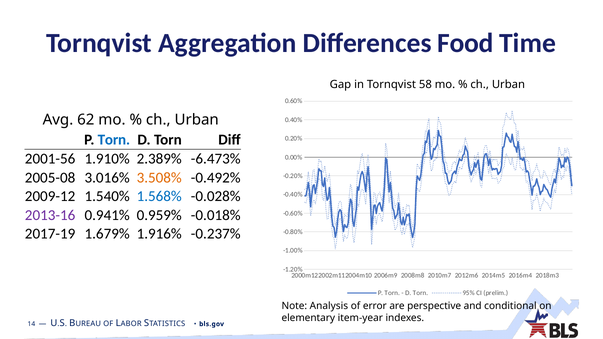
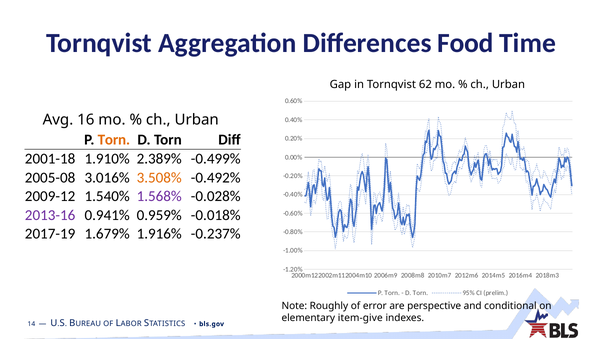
58: 58 -> 62
62: 62 -> 16
Torn at (114, 140) colour: blue -> orange
2001-56: 2001-56 -> 2001-18
-6.473%: -6.473% -> -0.499%
1.568% colour: blue -> purple
Analysis: Analysis -> Roughly
item-year: item-year -> item-give
